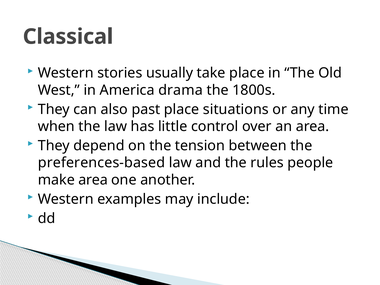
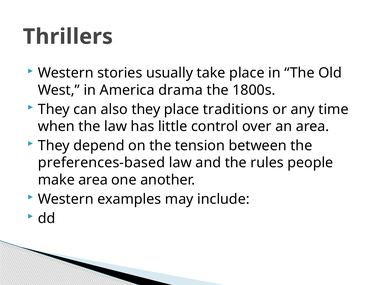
Classical: Classical -> Thrillers
also past: past -> they
situations: situations -> traditions
